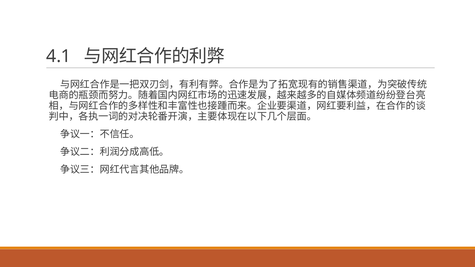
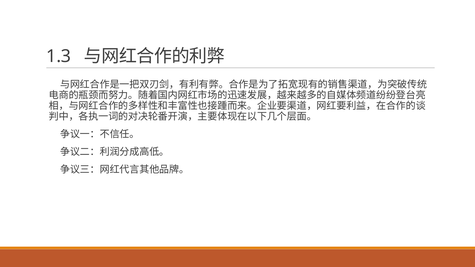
4.1: 4.1 -> 1.3
